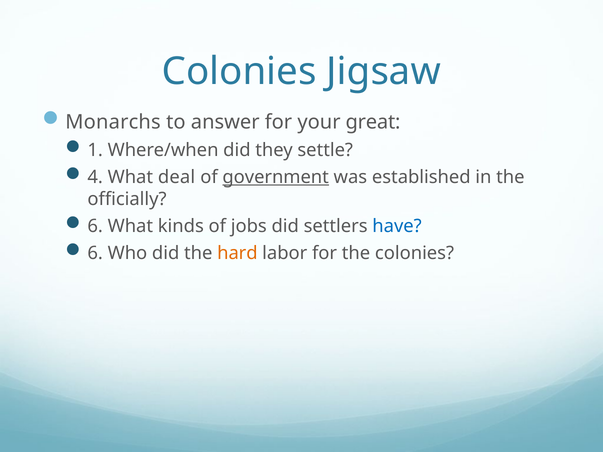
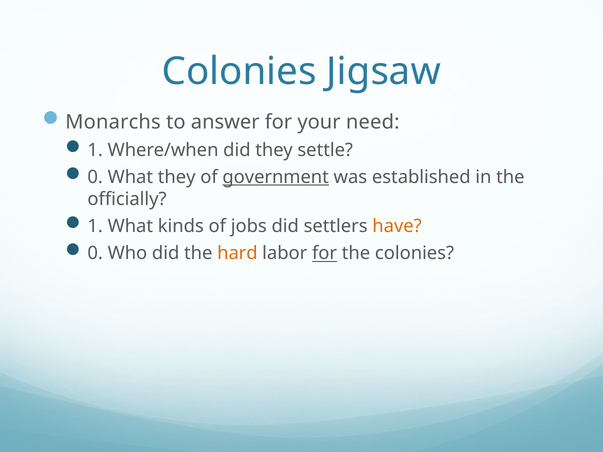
great: great -> need
4 at (95, 177): 4 -> 0
What deal: deal -> they
6 at (95, 226): 6 -> 1
have colour: blue -> orange
6 at (95, 254): 6 -> 0
for at (325, 254) underline: none -> present
